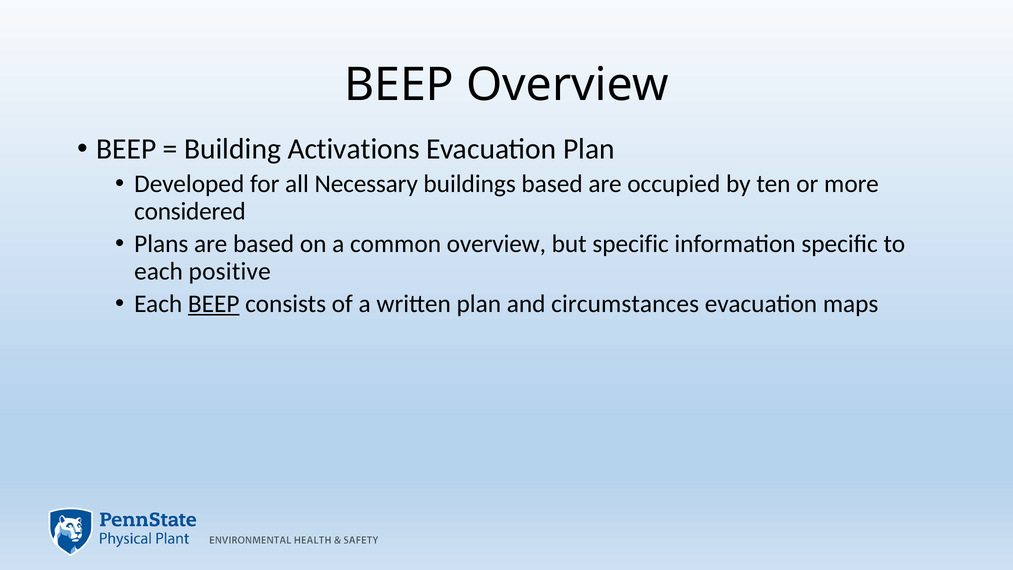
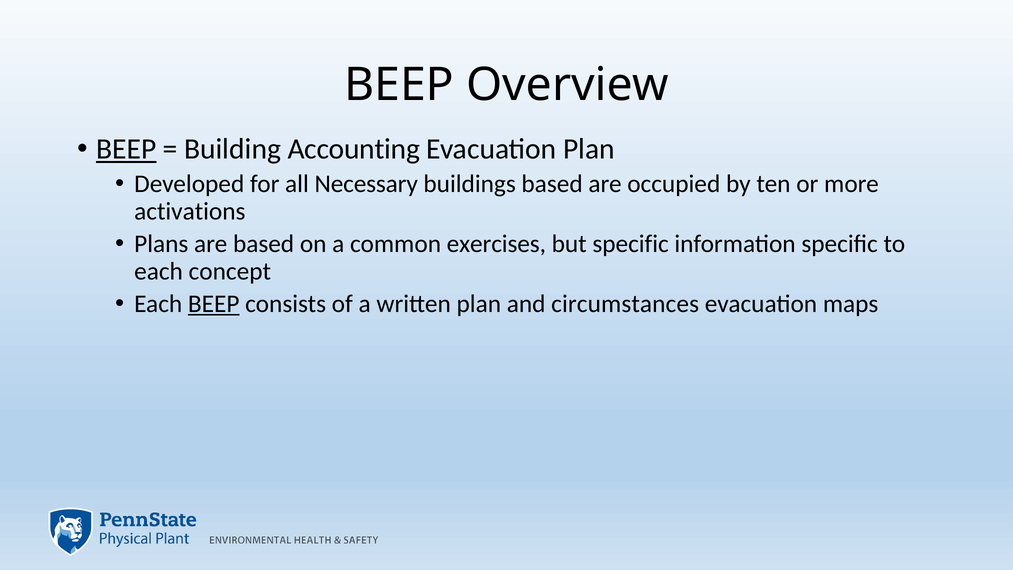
BEEP at (126, 149) underline: none -> present
Activations: Activations -> Accounting
considered: considered -> activations
common overview: overview -> exercises
positive: positive -> concept
